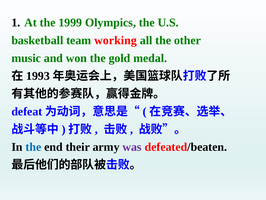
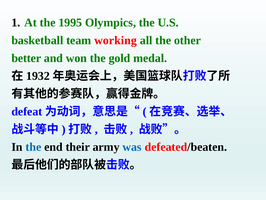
1999: 1999 -> 1995
music: music -> better
1993: 1993 -> 1932
was colour: purple -> blue
